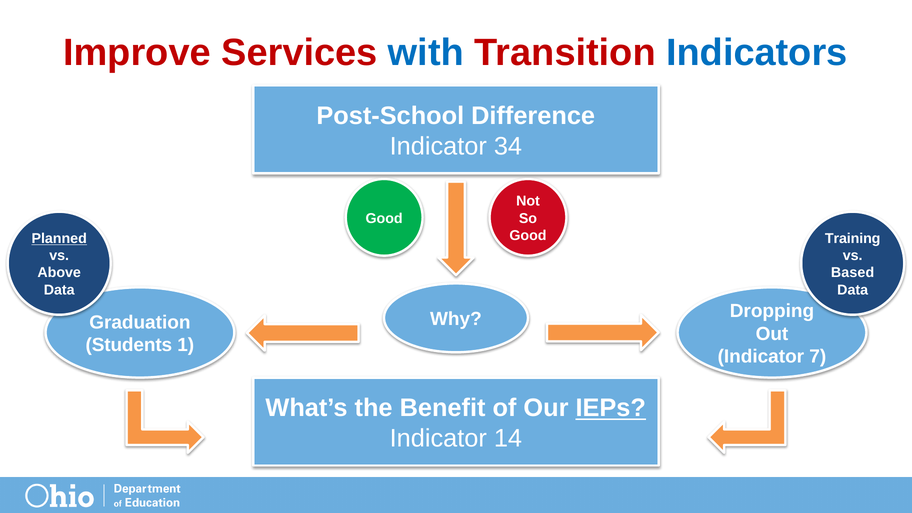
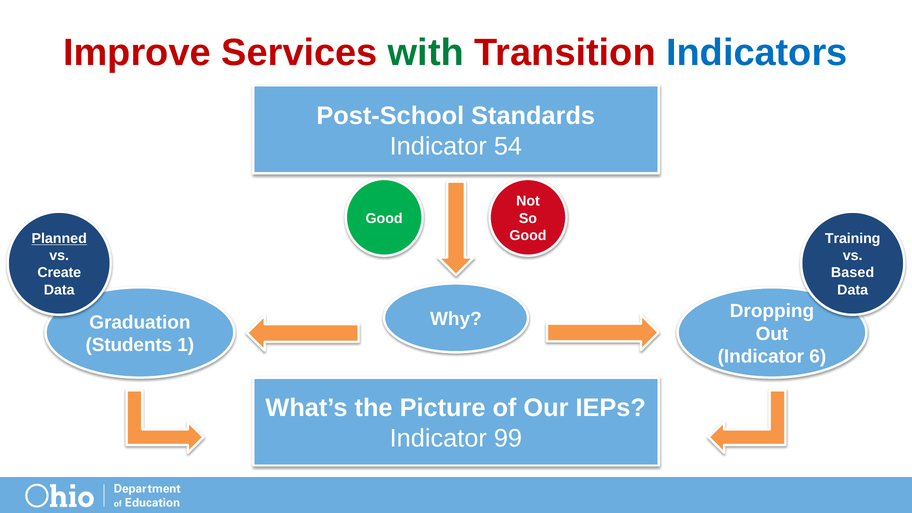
with colour: blue -> green
Difference: Difference -> Standards
34: 34 -> 54
Above: Above -> Create
7: 7 -> 6
Benefit: Benefit -> Picture
IEPs underline: present -> none
14: 14 -> 99
